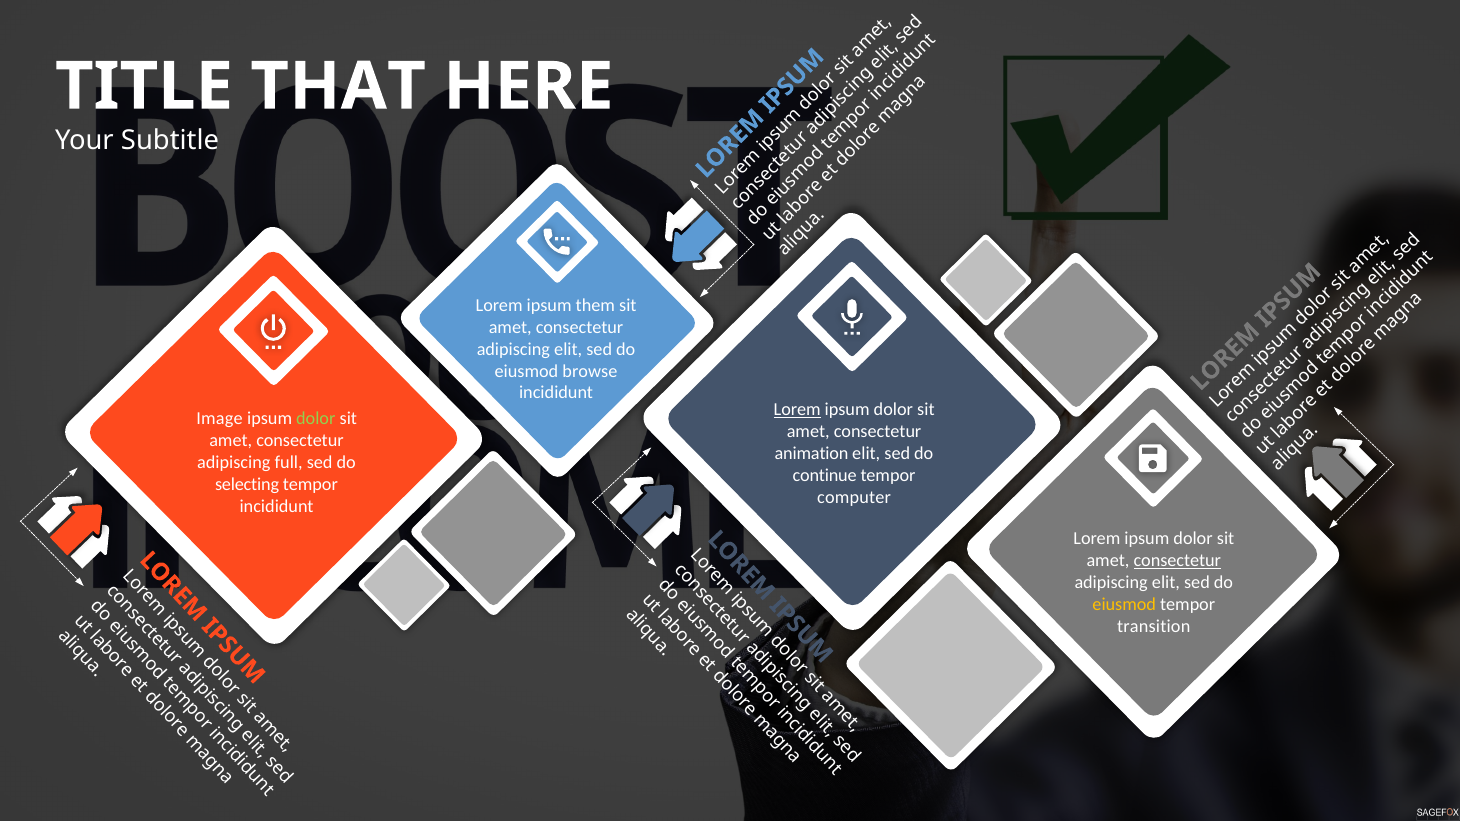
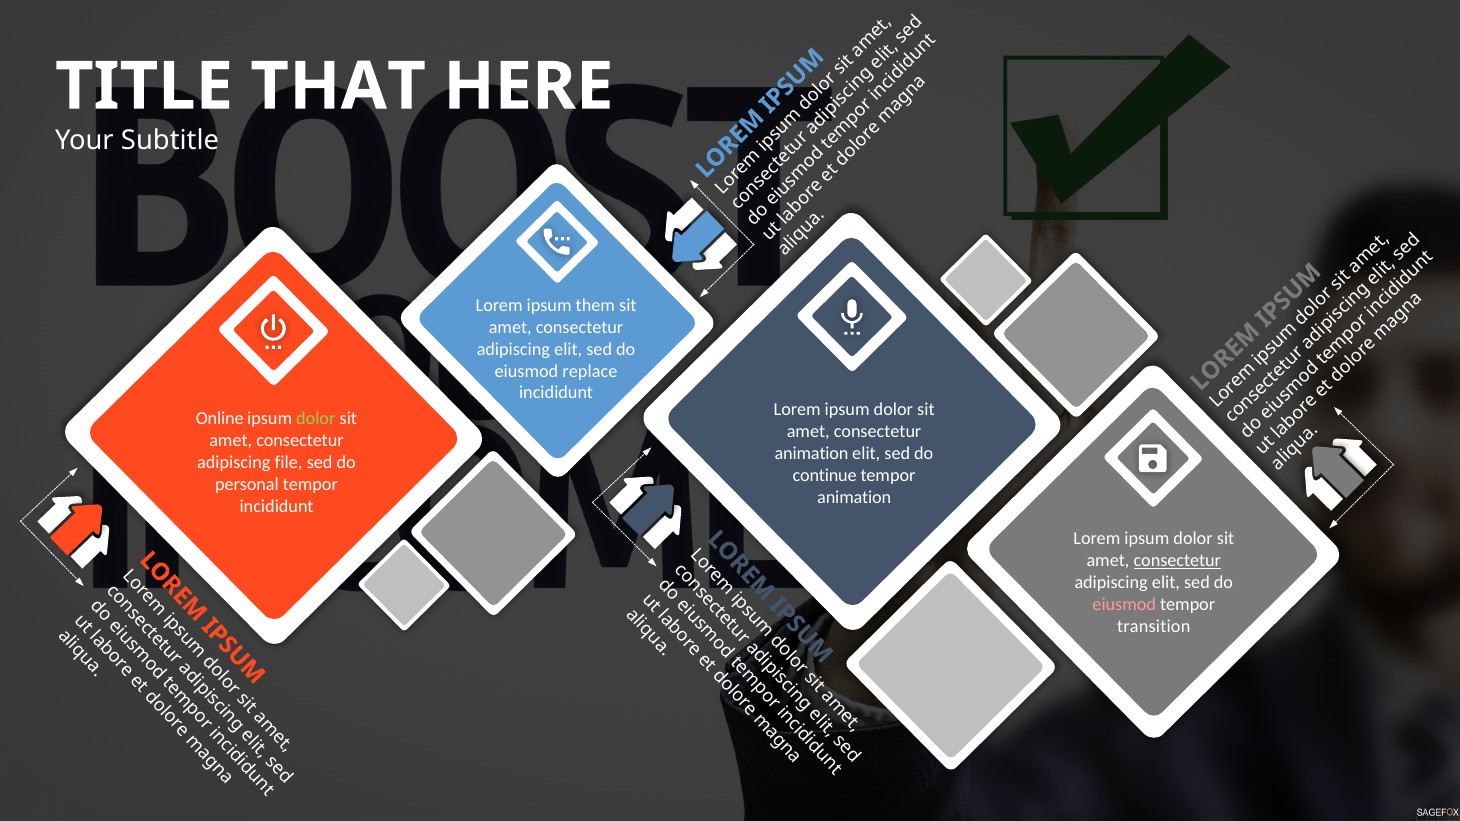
browse: browse -> replace
Lorem at (797, 410) underline: present -> none
Image: Image -> Online
full: full -> file
selecting: selecting -> personal
computer at (854, 497): computer -> animation
eiusmod at (1124, 604) colour: yellow -> pink
